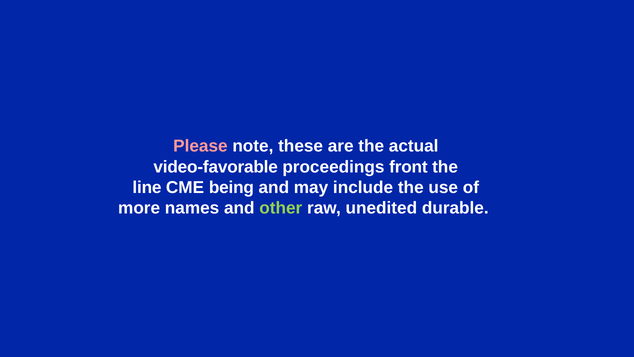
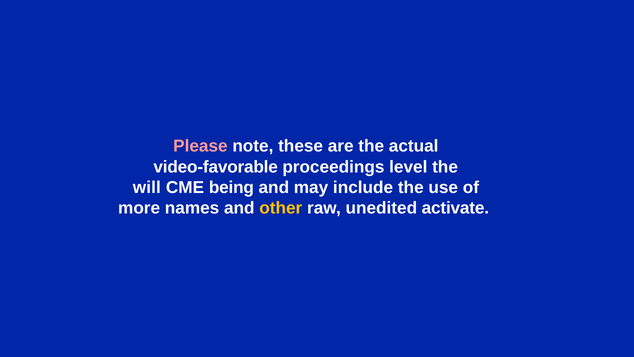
front: front -> level
line: line -> will
other colour: light green -> yellow
durable: durable -> activate
